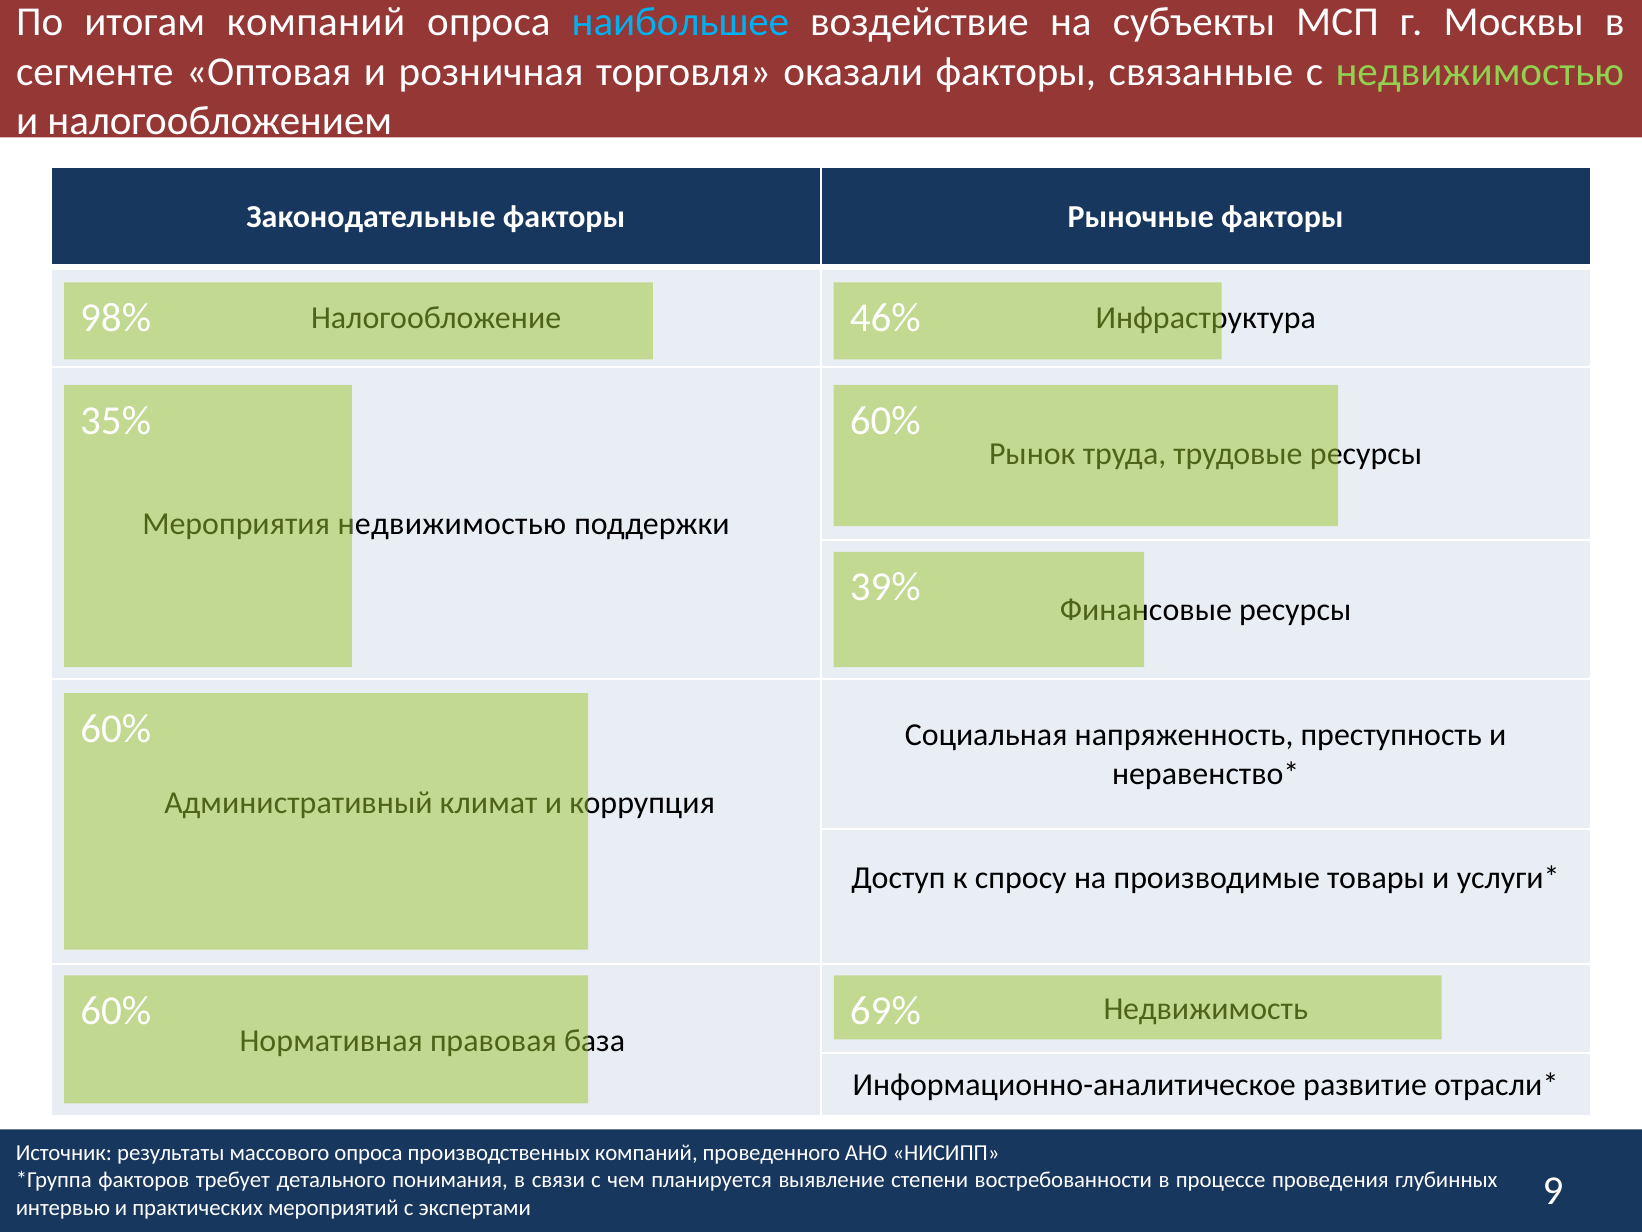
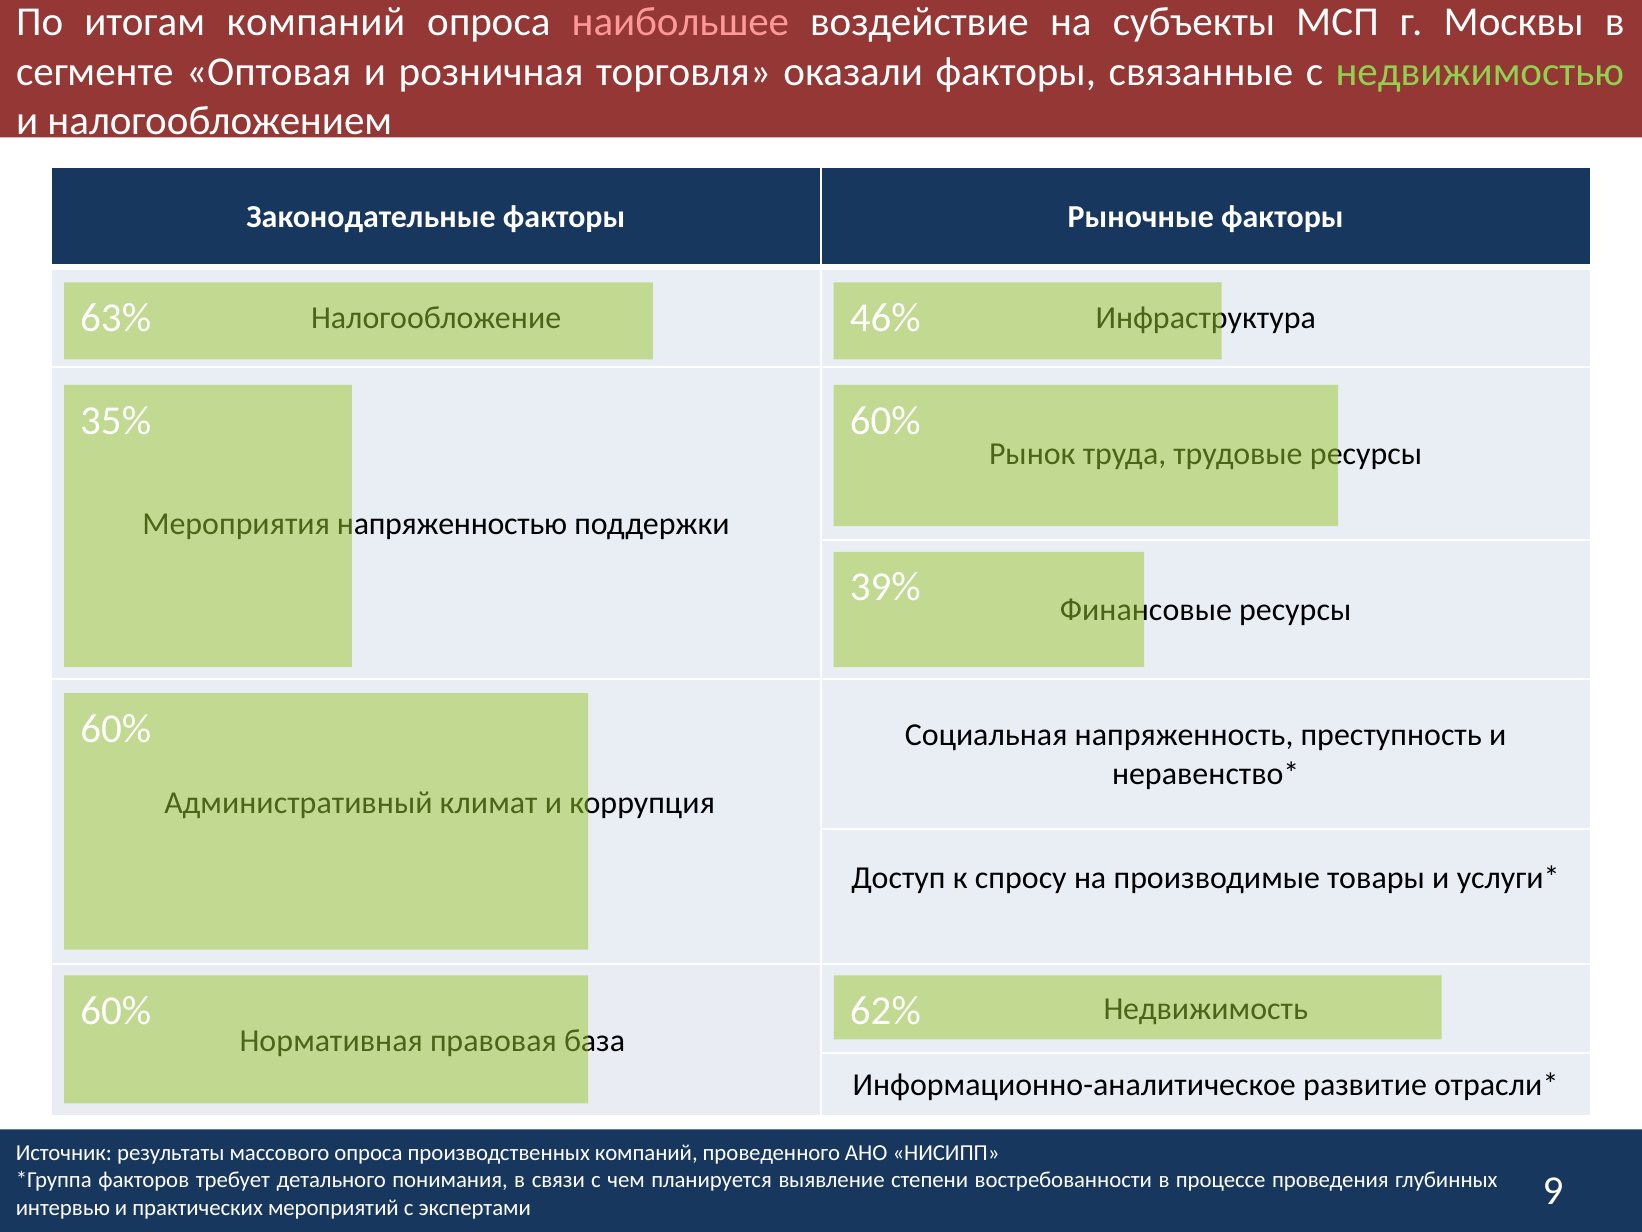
наибольшее colour: light blue -> pink
98%: 98% -> 63%
недвижимостью at (452, 523): недвижимостью -> напряженностью
69%: 69% -> 62%
